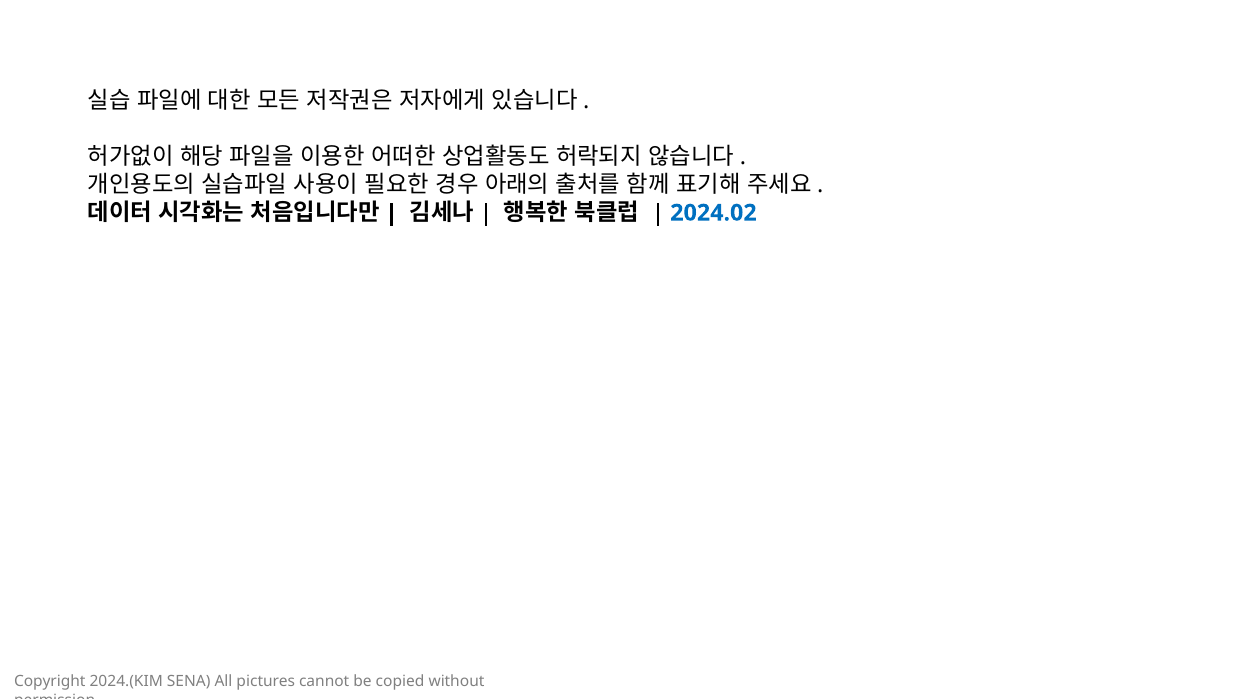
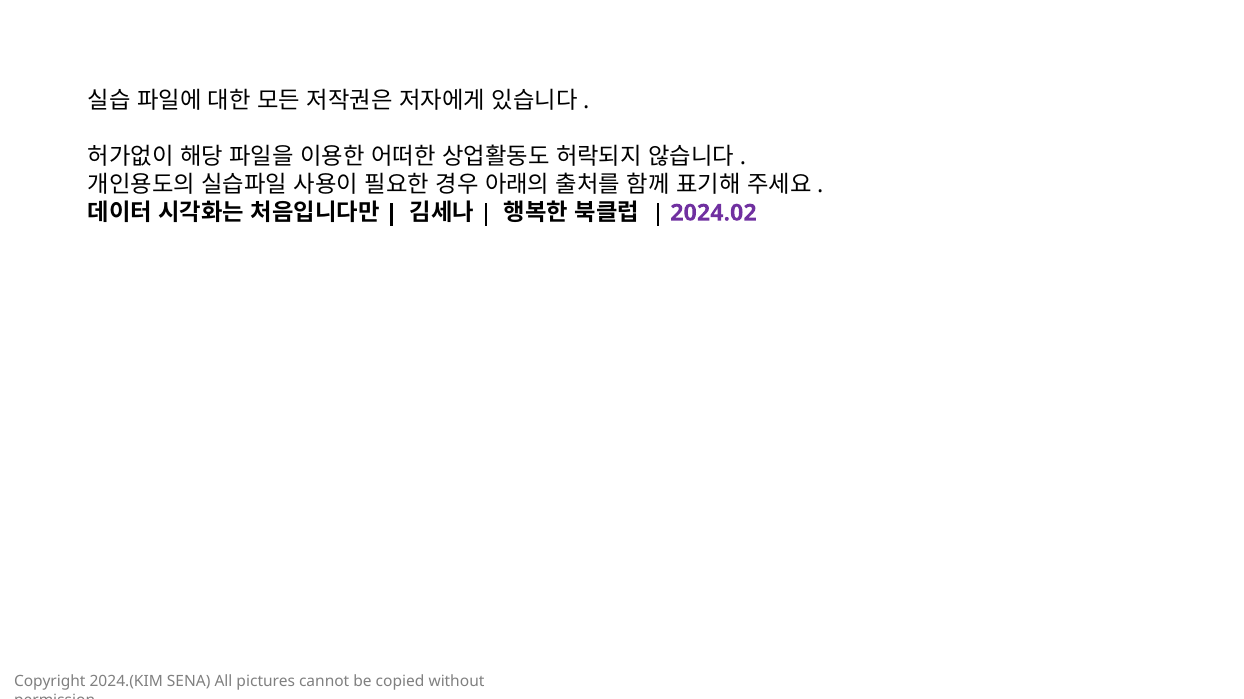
2024.02 colour: blue -> purple
